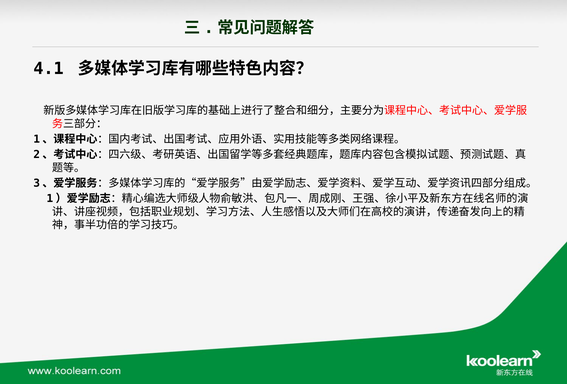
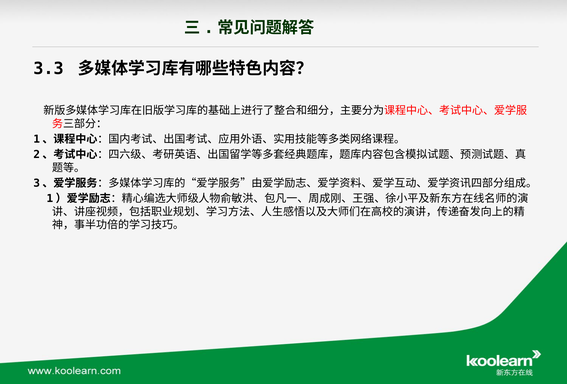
4.1: 4.1 -> 3.3
